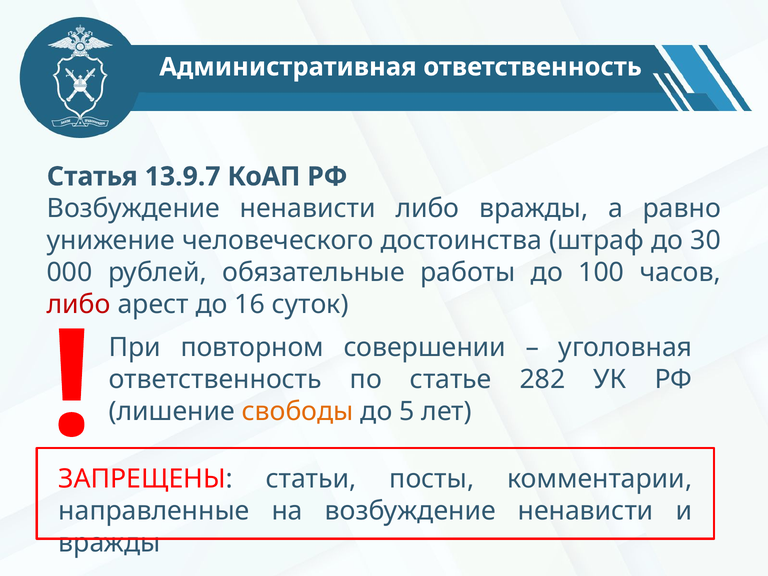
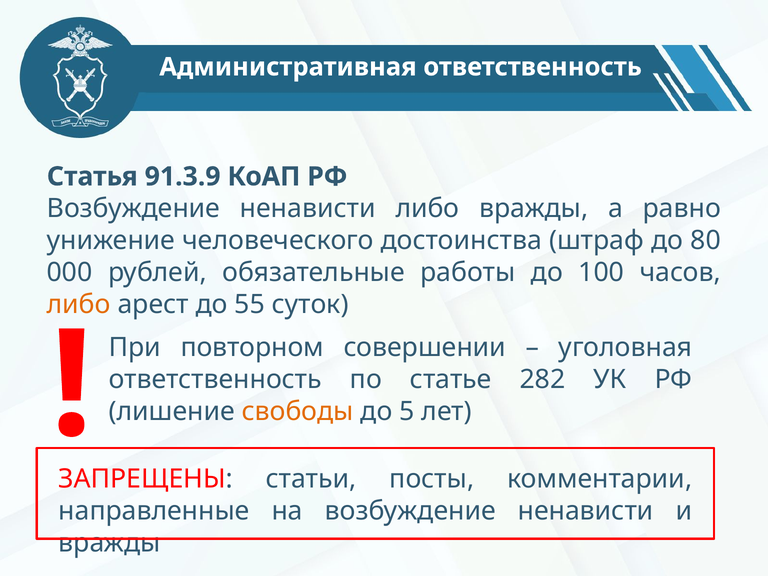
13.9.7: 13.9.7 -> 91.3.9
30: 30 -> 80
либо at (79, 305) colour: red -> orange
16: 16 -> 55
